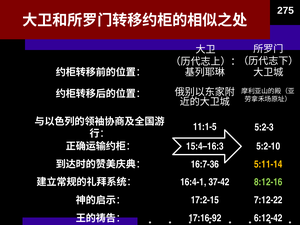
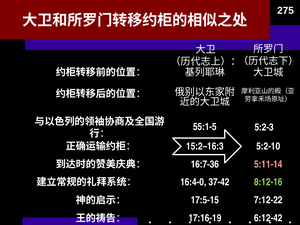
11:1-5: 11:1-5 -> 55:1-5
15:4–16:3: 15:4–16:3 -> 15:2–16:3
5:11-14 colour: yellow -> pink
16:4-1: 16:4-1 -> 16:4-0
17:2-15: 17:2-15 -> 17:5-15
17:16-92: 17:16-92 -> 17:16-19
